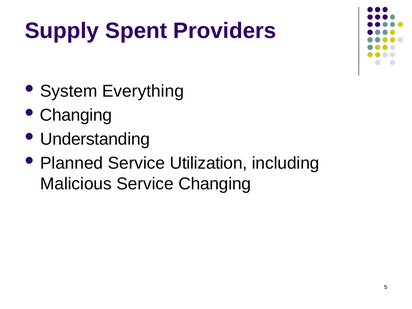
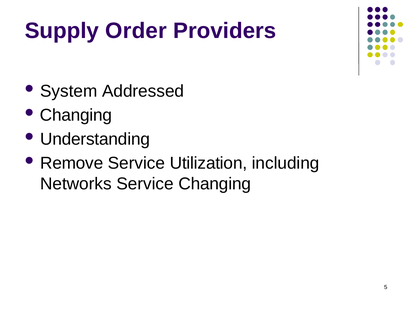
Spent: Spent -> Order
Everything: Everything -> Addressed
Planned: Planned -> Remove
Malicious: Malicious -> Networks
